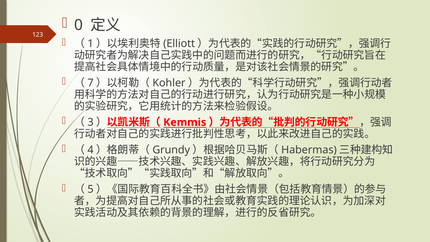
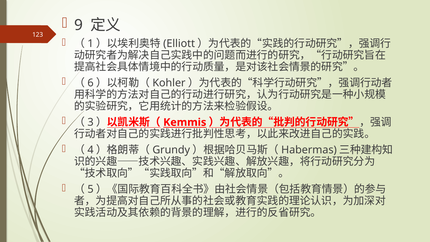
0: 0 -> 9
7: 7 -> 6
